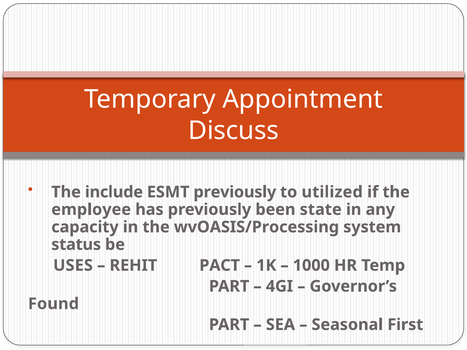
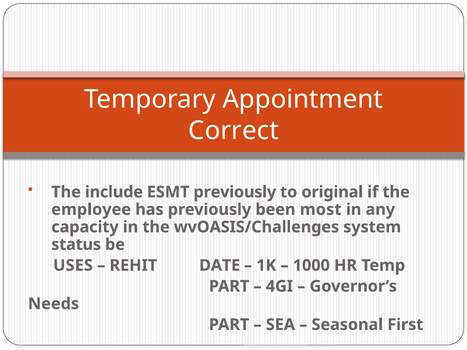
Discuss: Discuss -> Correct
utilized: utilized -> original
state: state -> most
wvOASIS/Processing: wvOASIS/Processing -> wvOASIS/Challenges
PACT: PACT -> DATE
Found: Found -> Needs
